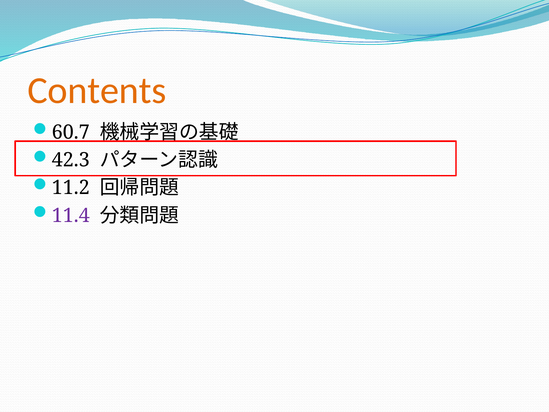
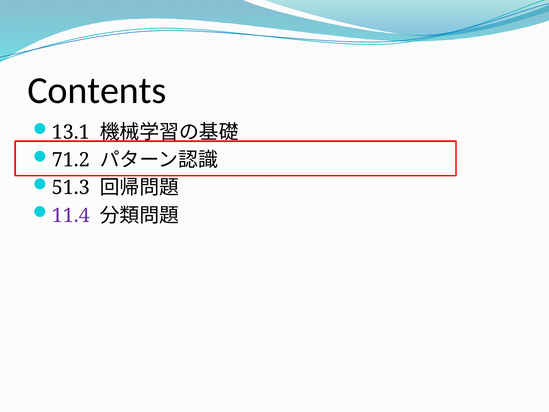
Contents colour: orange -> black
60.7: 60.7 -> 13.1
42.3: 42.3 -> 71.2
11.2: 11.2 -> 51.3
